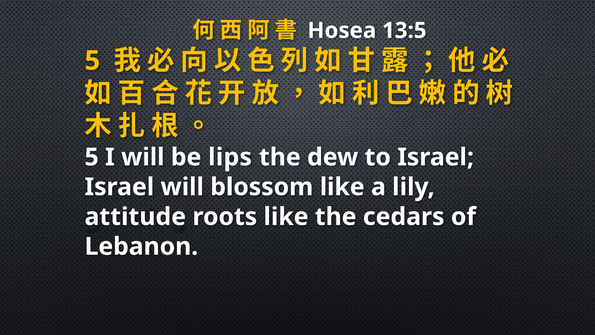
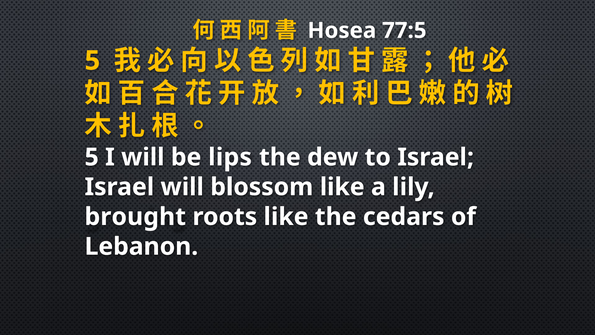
13:5: 13:5 -> 77:5
attitude: attitude -> brought
